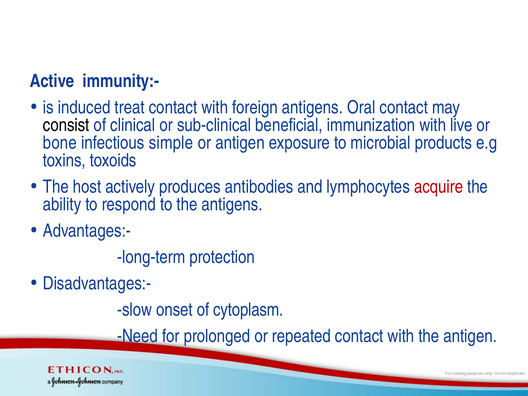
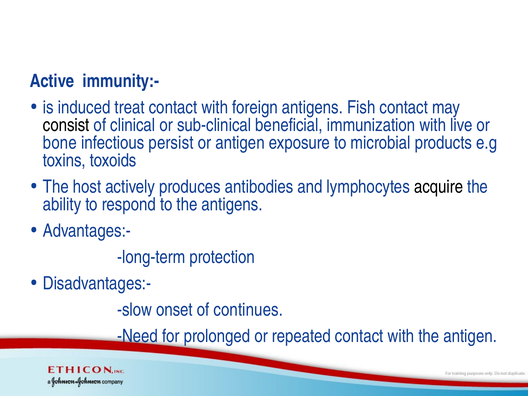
Oral: Oral -> Fish
simple: simple -> persist
acquire colour: red -> black
cytoplasm: cytoplasm -> continues
